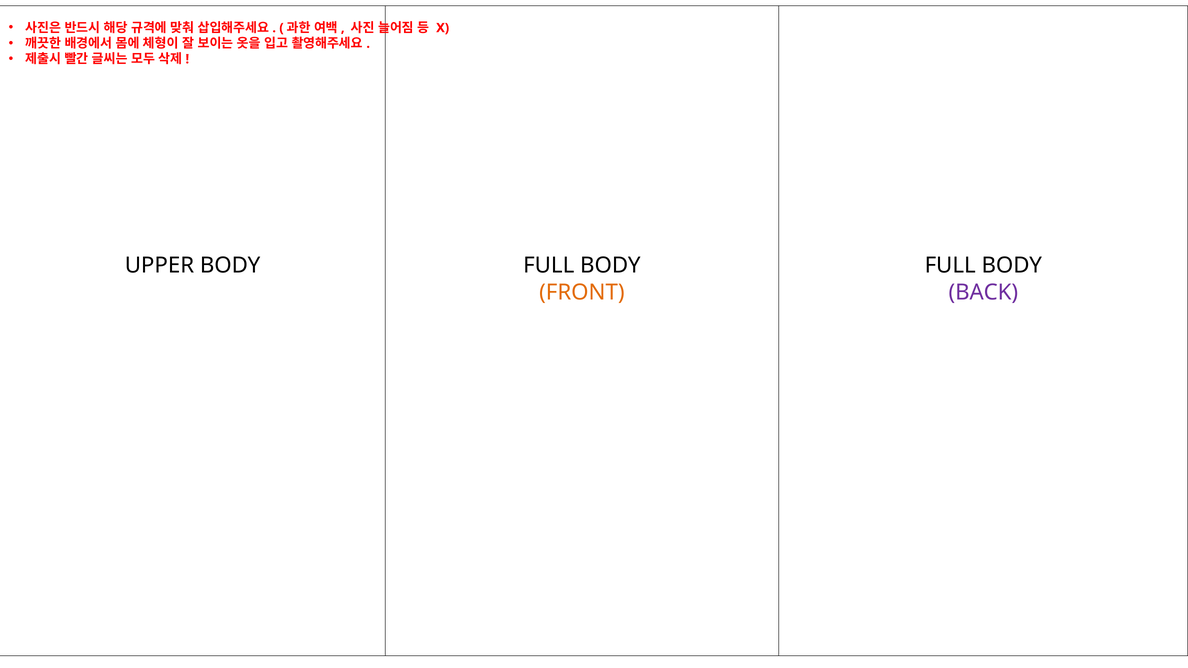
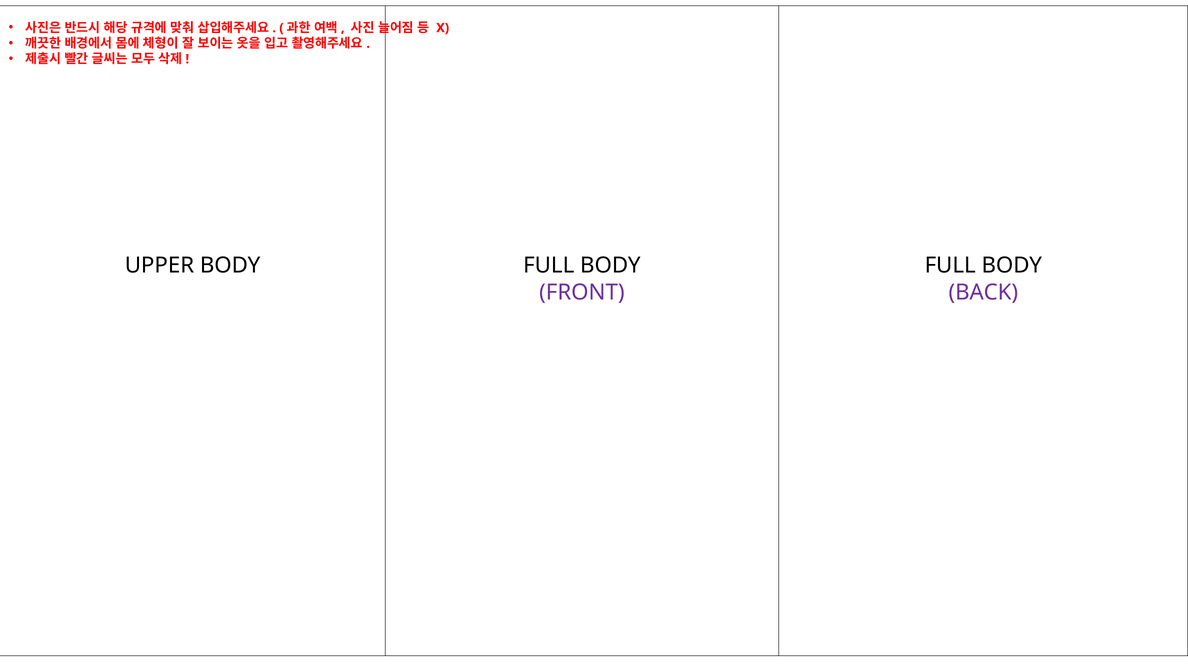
FRONT colour: orange -> purple
